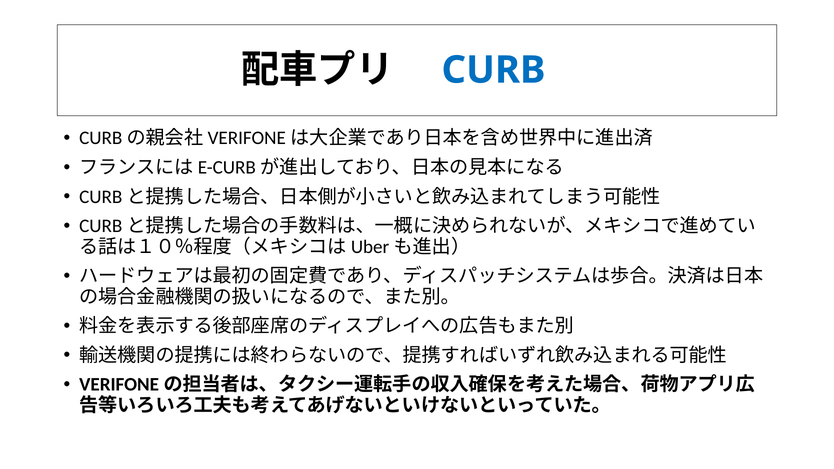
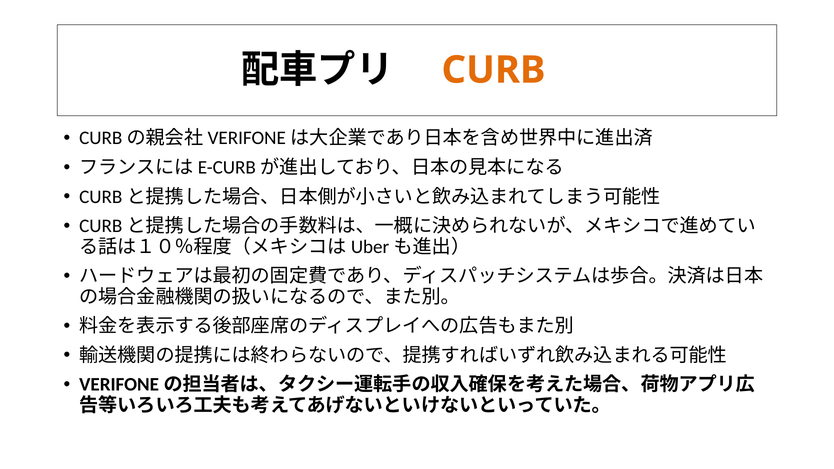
CURB colour: blue -> orange
